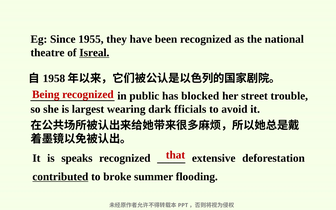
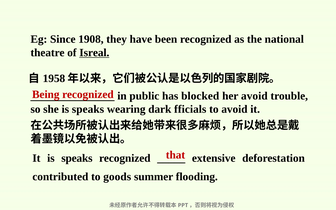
1955: 1955 -> 1908
her street: street -> avoid
she is largest: largest -> speaks
contributed underline: present -> none
broke: broke -> goods
